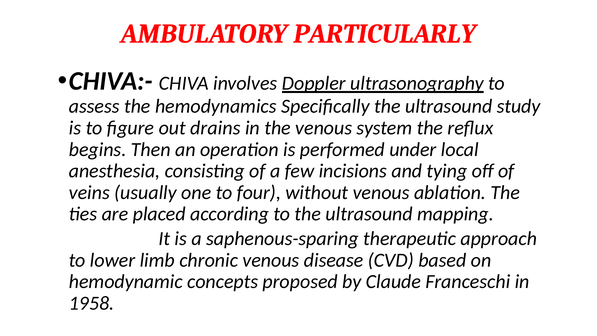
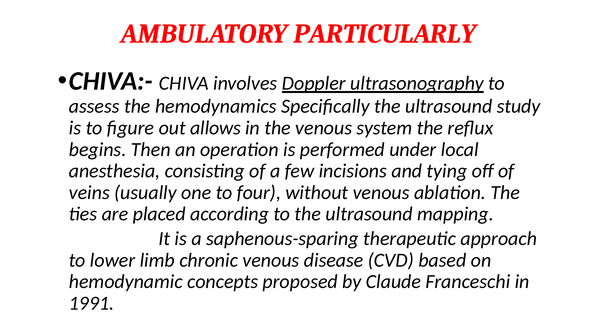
drains: drains -> allows
1958: 1958 -> 1991
